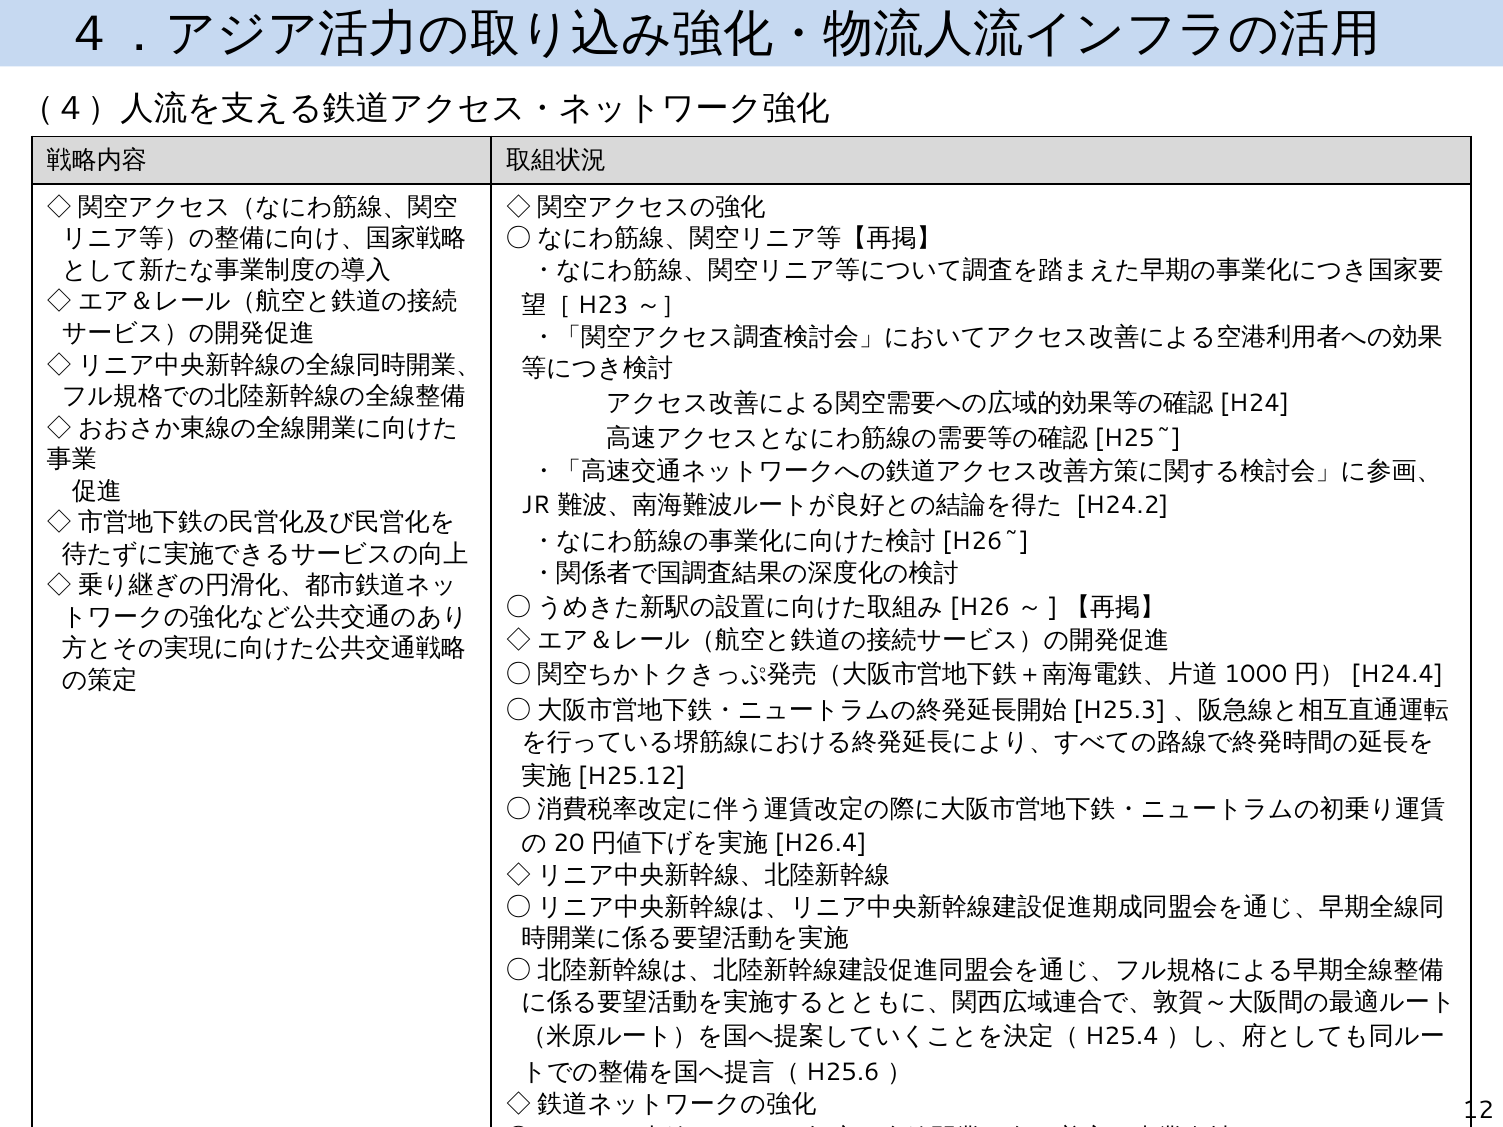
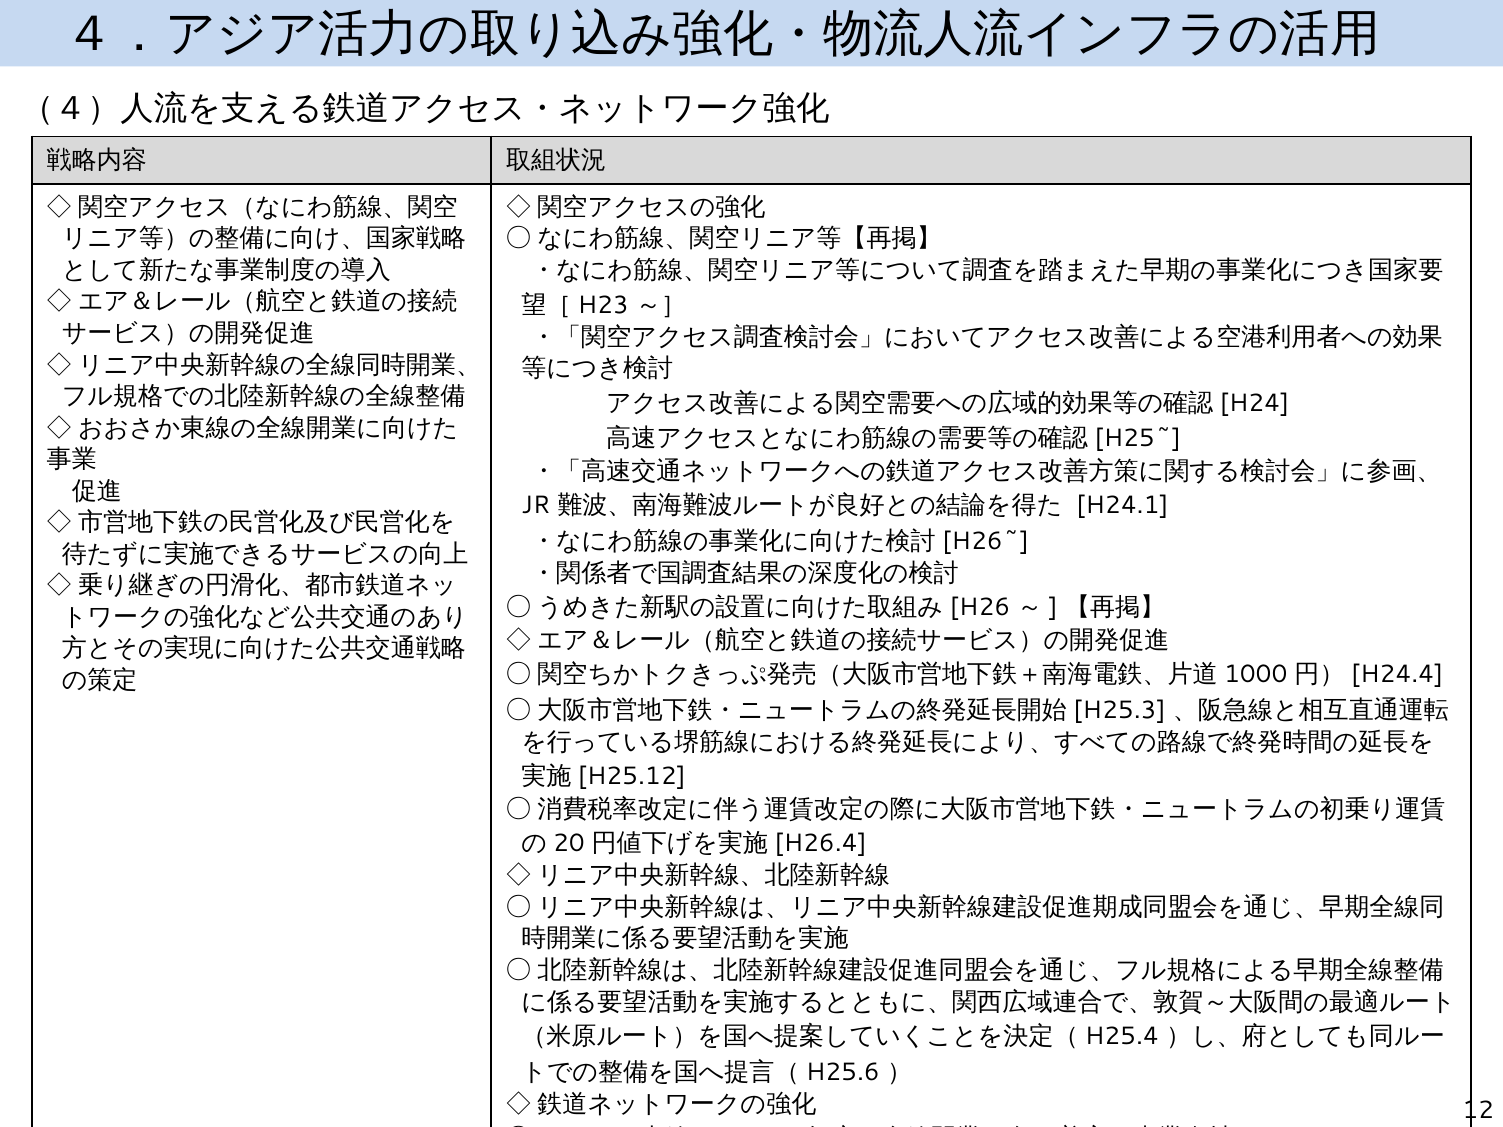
H24.2: H24.2 -> H24.1
